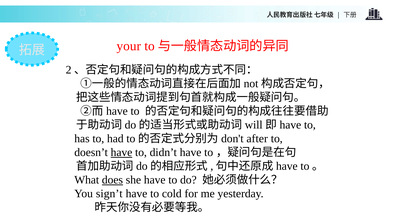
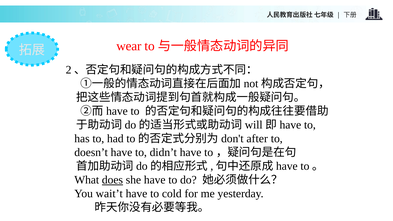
your: your -> wear
have at (121, 152) underline: present -> none
sign’t: sign’t -> wait’t
